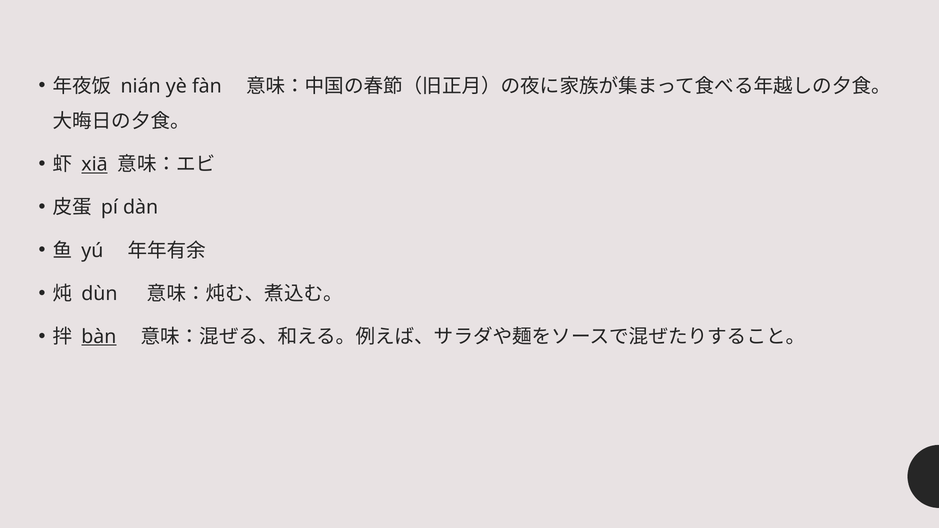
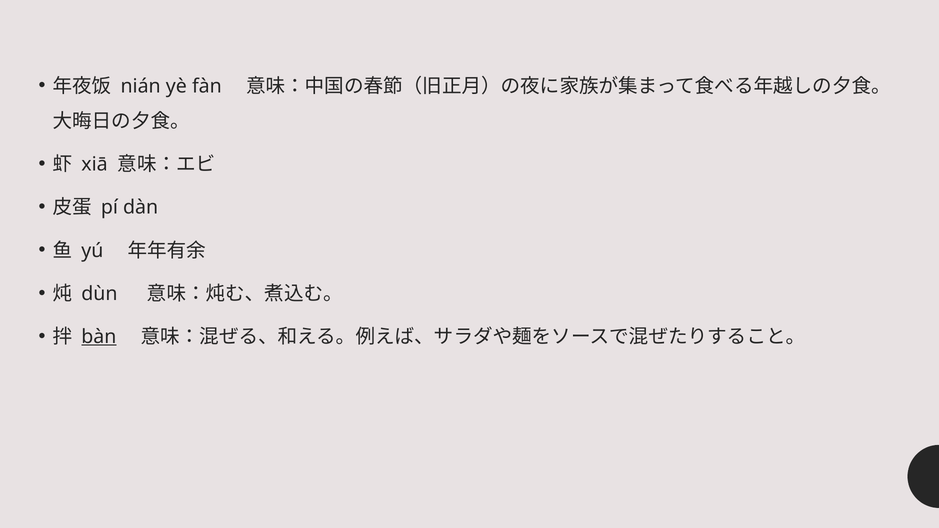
xiā underline: present -> none
